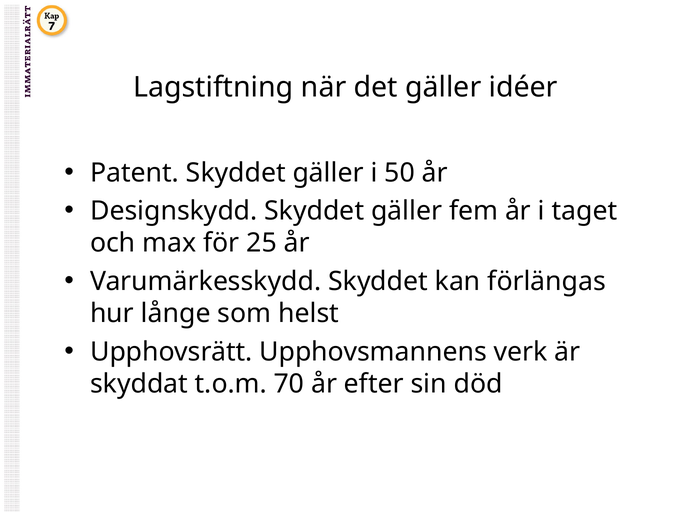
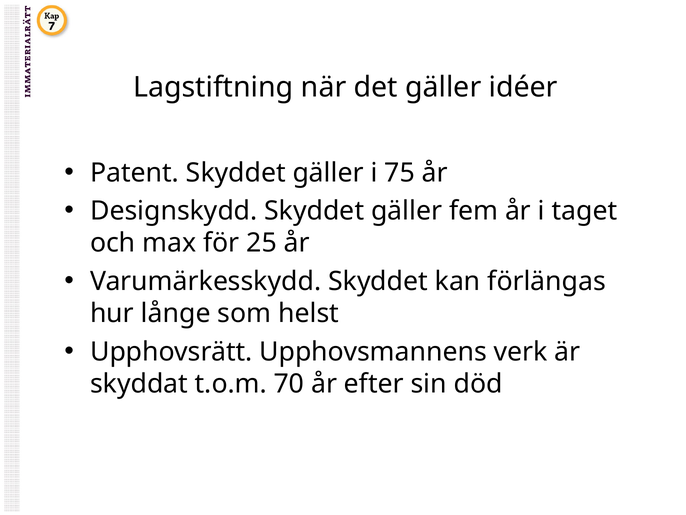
50: 50 -> 75
